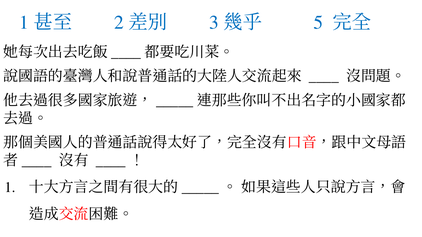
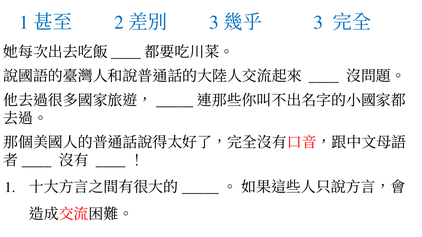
5: 5 -> 3
